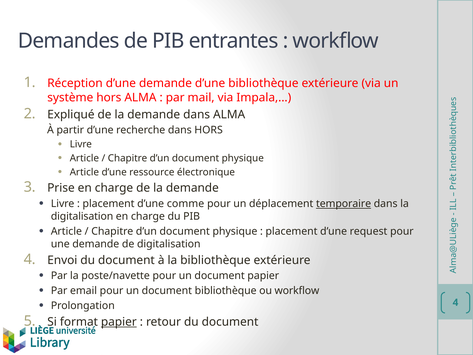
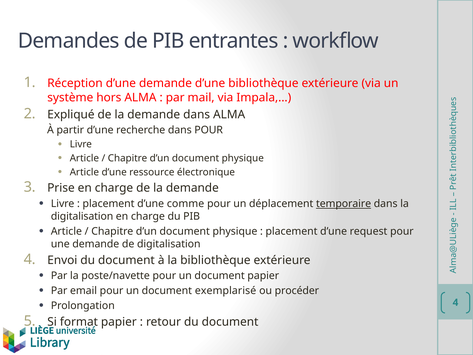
dans HORS: HORS -> POUR
document bibliothèque: bibliothèque -> exemplarisé
ou workflow: workflow -> procéder
papier at (119, 322) underline: present -> none
